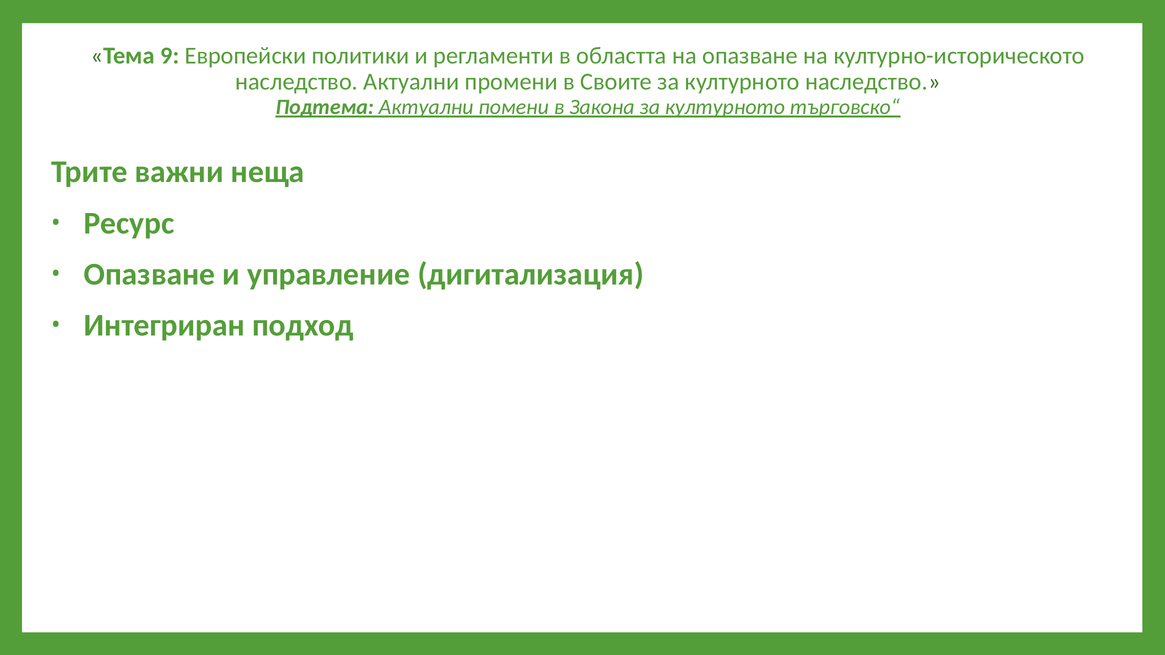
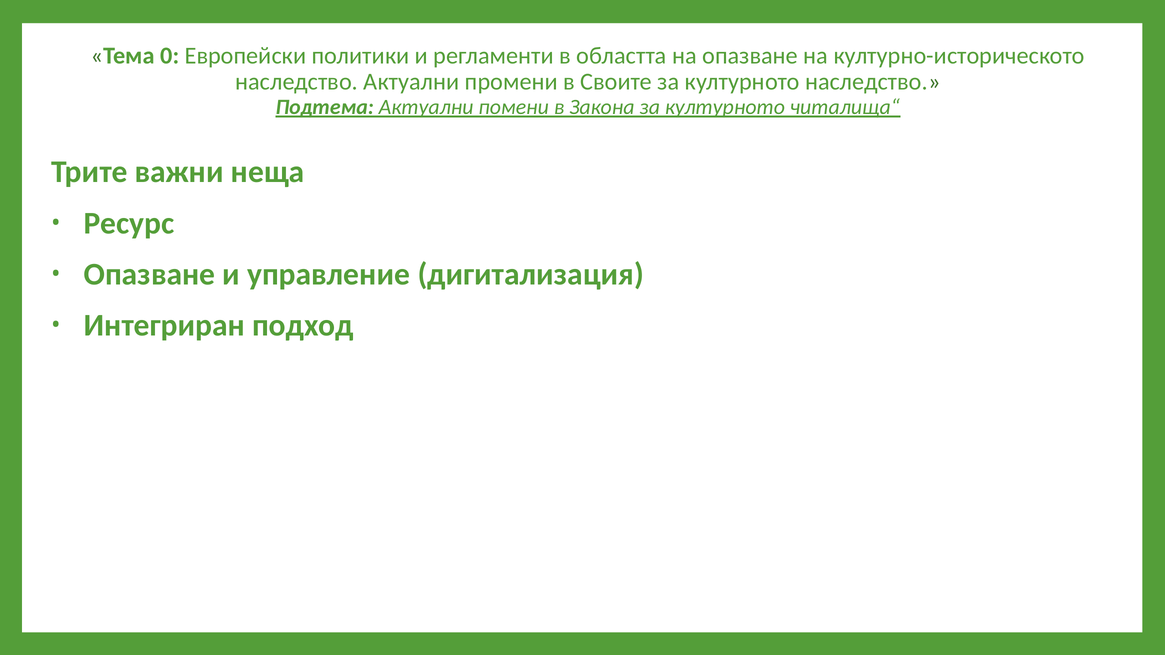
9: 9 -> 0
търговско“: търговско“ -> читалища“
